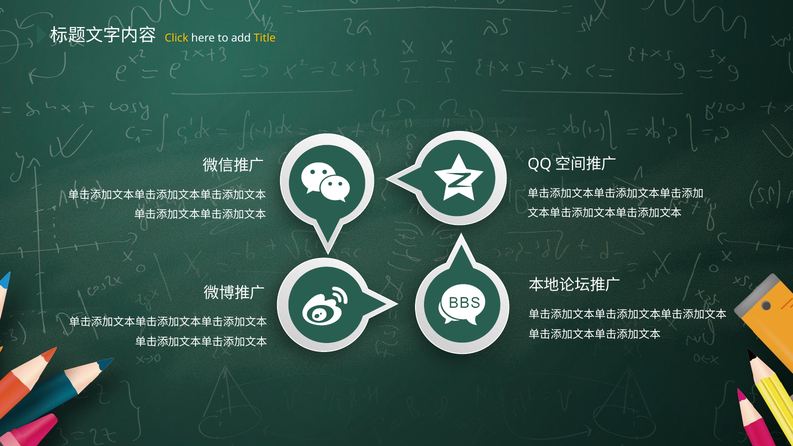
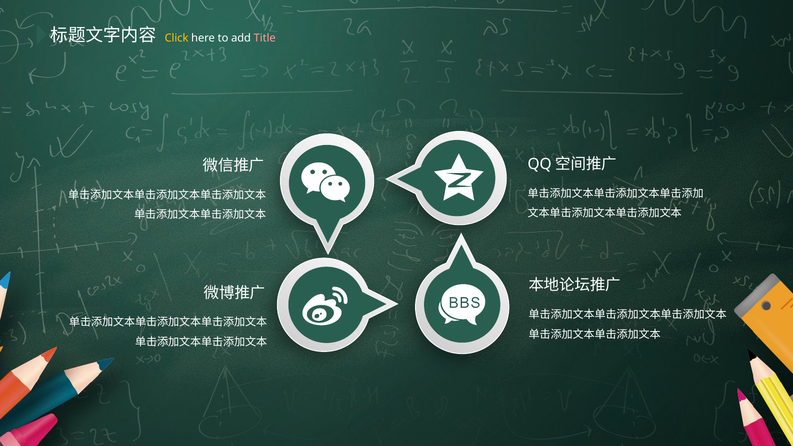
Title colour: yellow -> pink
